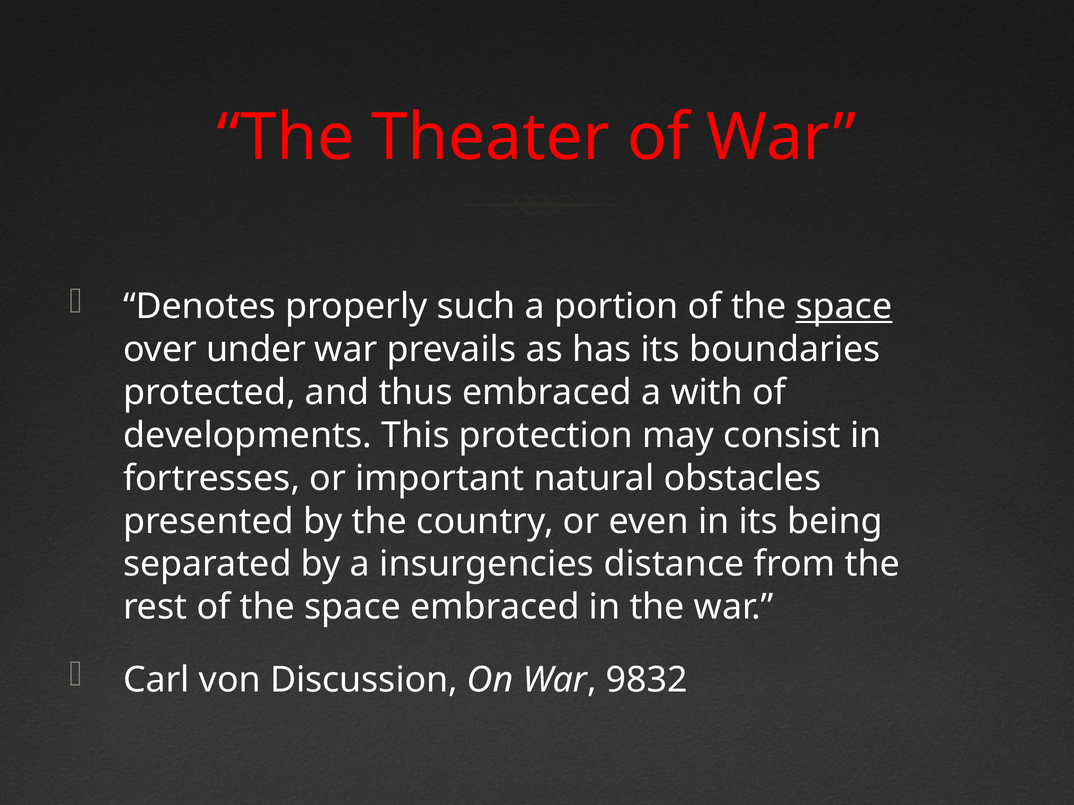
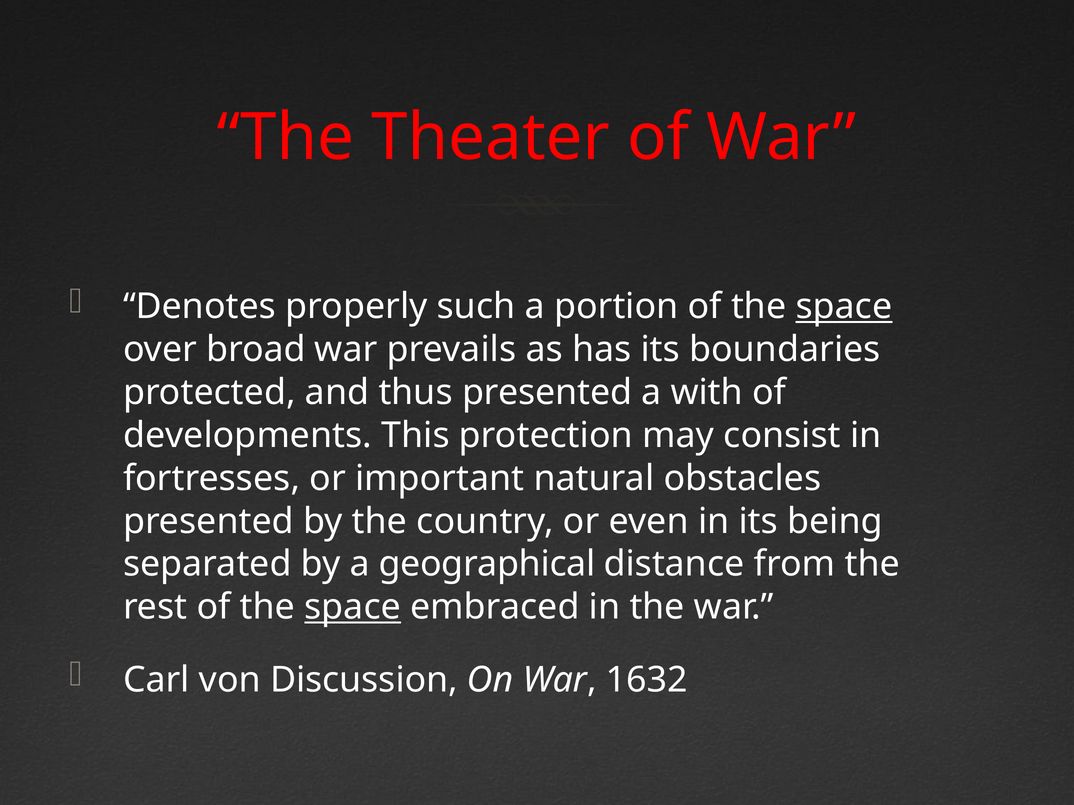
under: under -> broad
thus embraced: embraced -> presented
insurgencies: insurgencies -> geographical
space at (353, 607) underline: none -> present
9832: 9832 -> 1632
